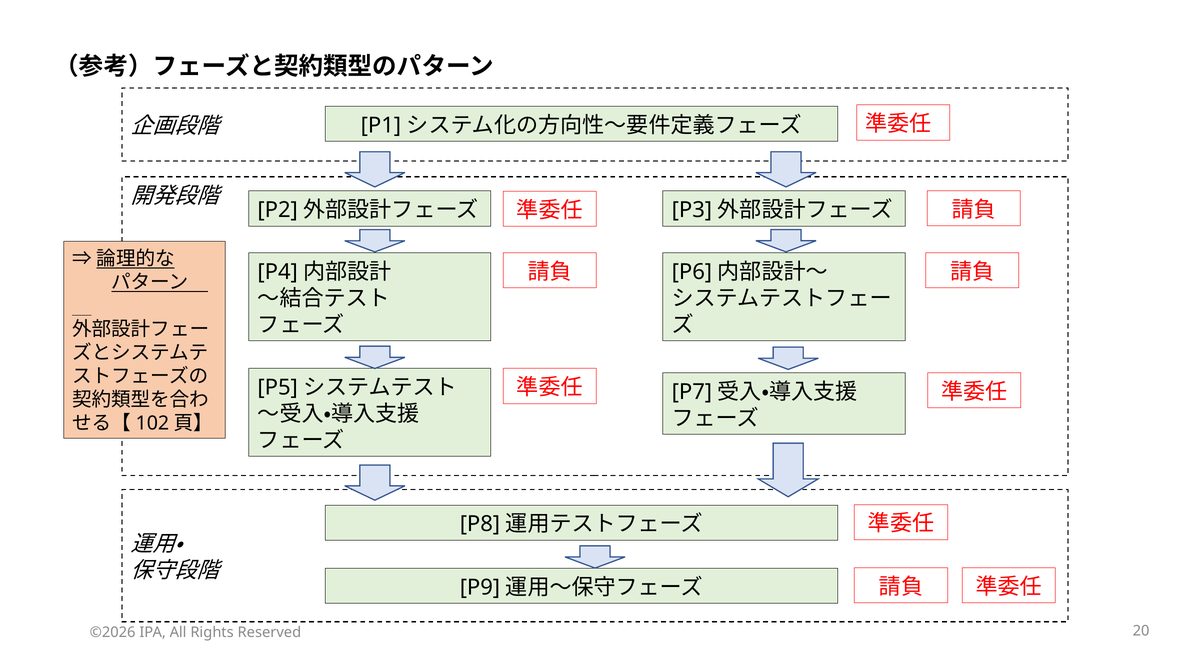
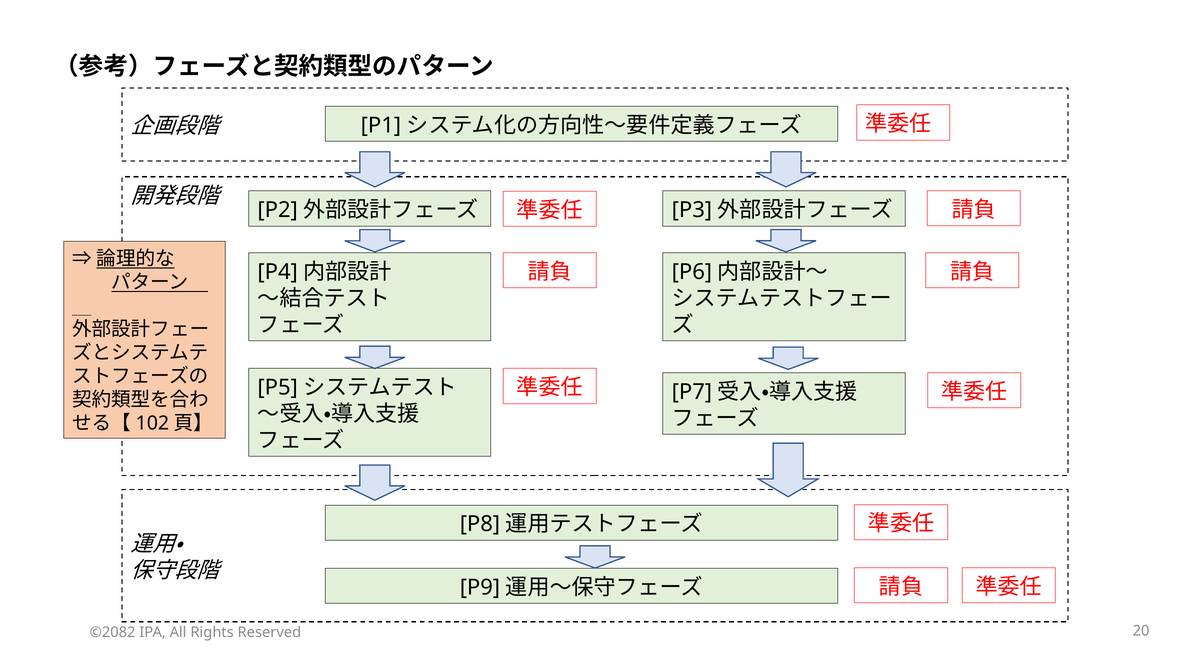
©2026: ©2026 -> ©2082
